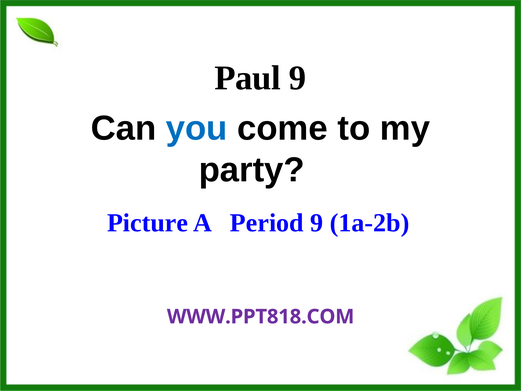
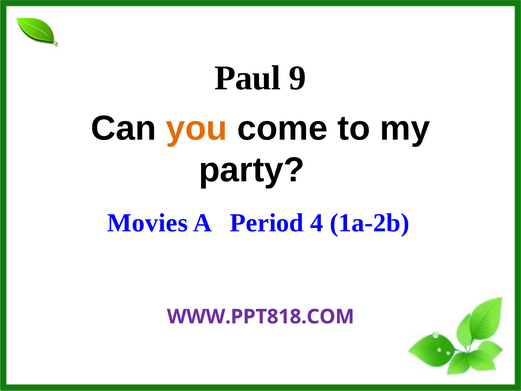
you colour: blue -> orange
Picture: Picture -> Movies
Period 9: 9 -> 4
